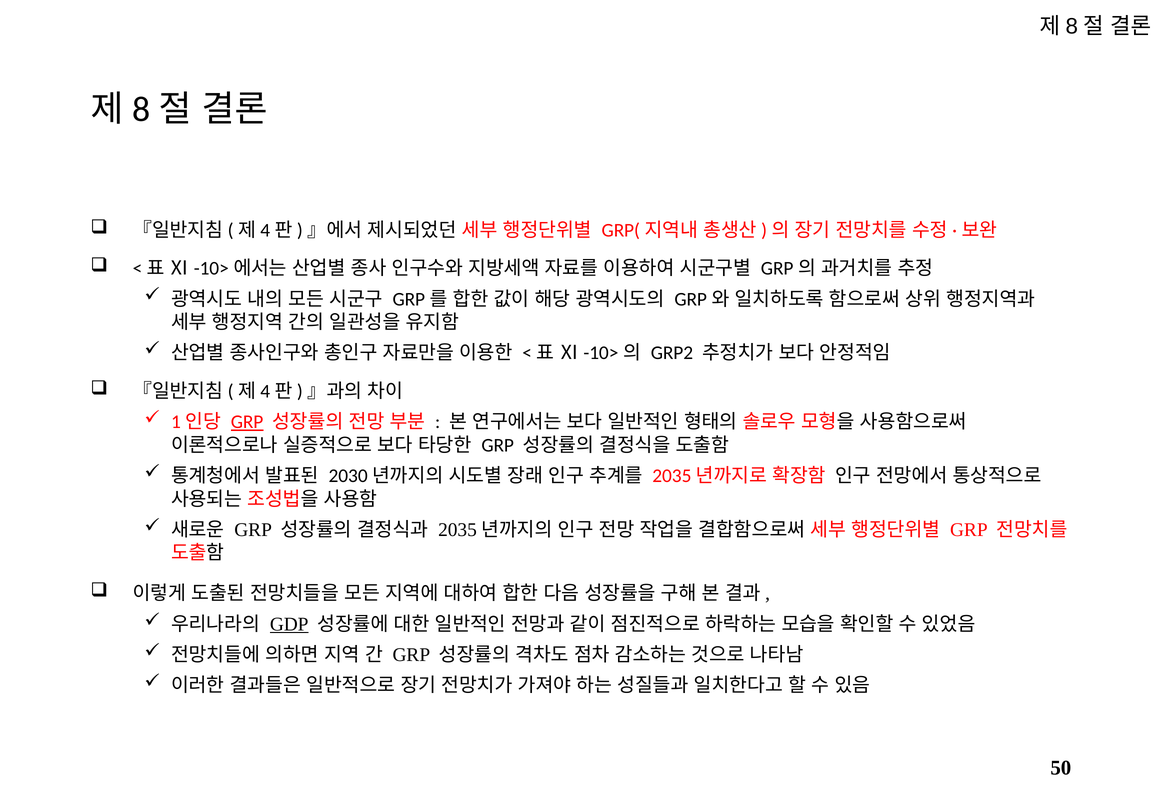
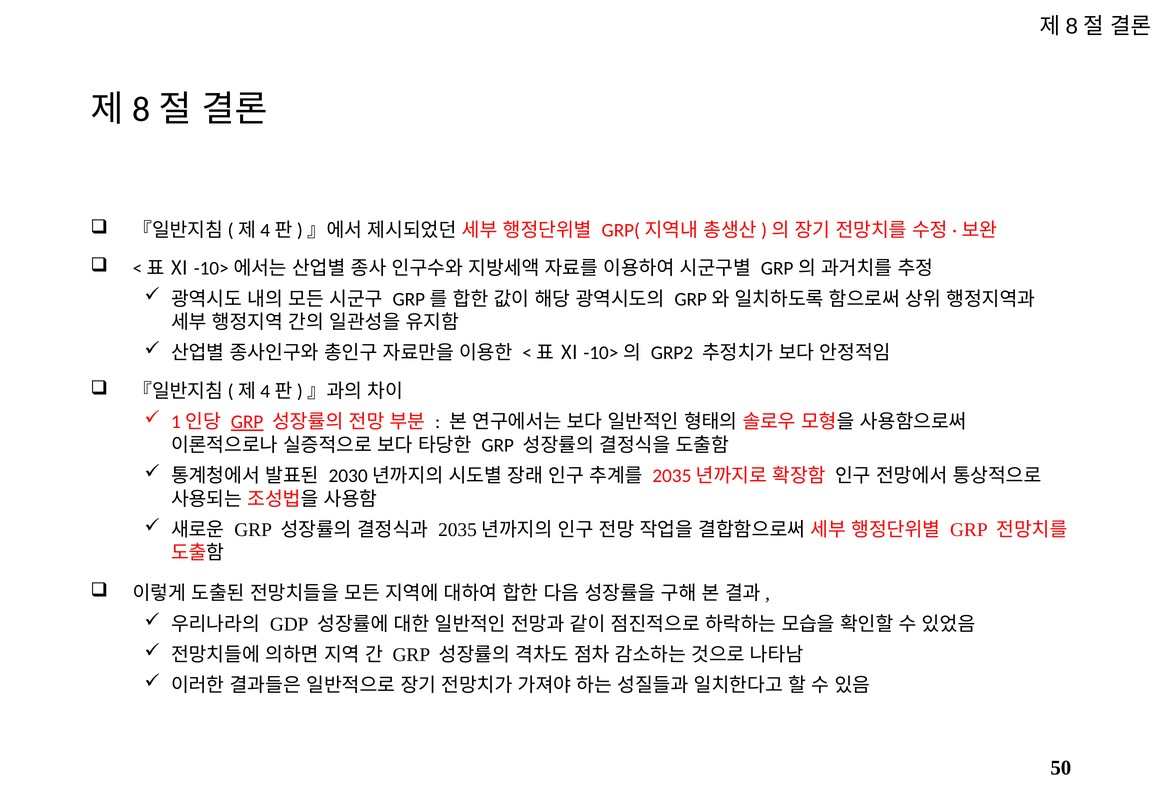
GDP underline: present -> none
